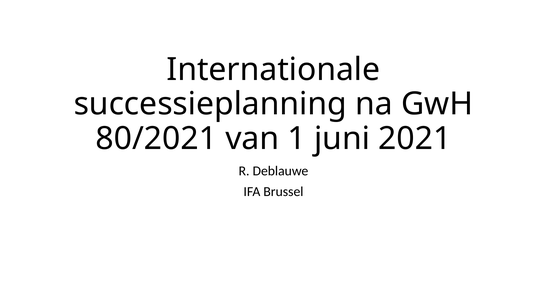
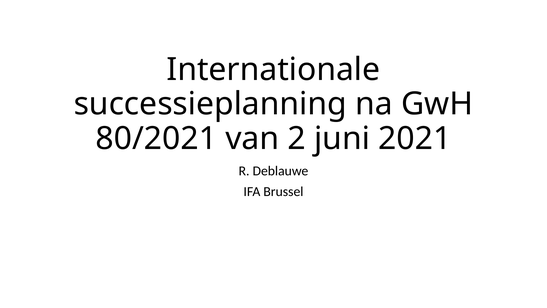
1: 1 -> 2
